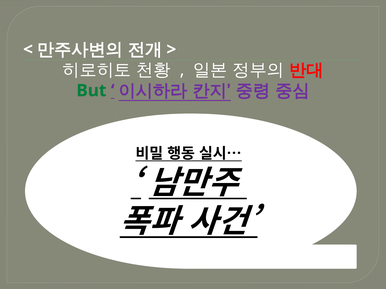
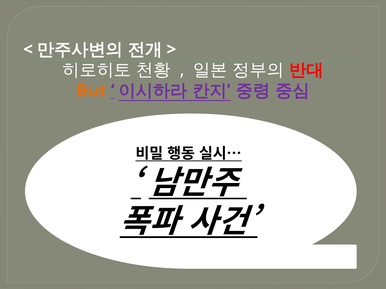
But colour: green -> orange
